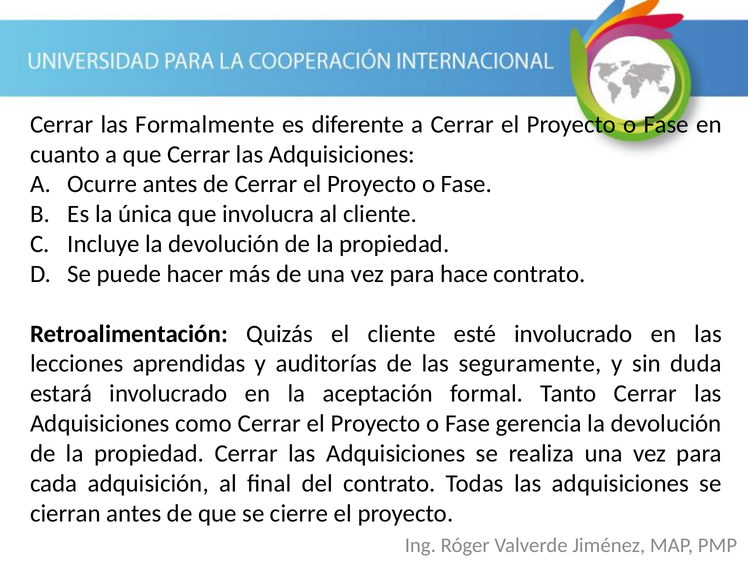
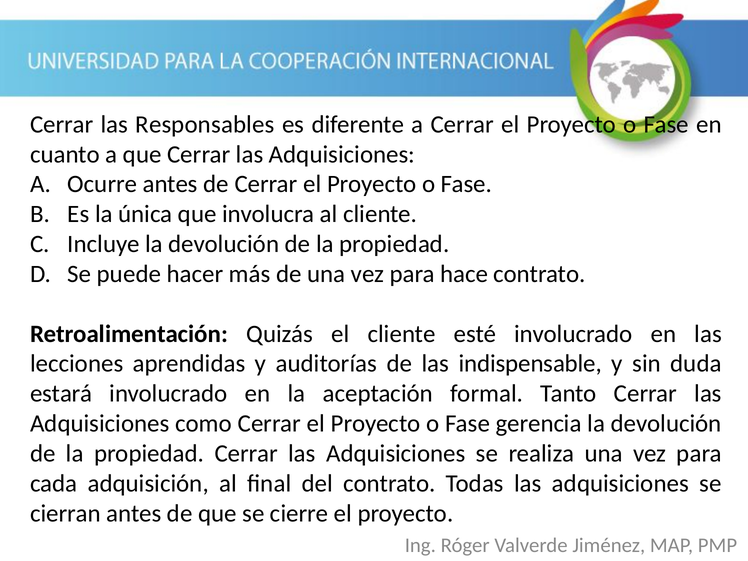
Formalmente: Formalmente -> Responsables
seguramente: seguramente -> indispensable
